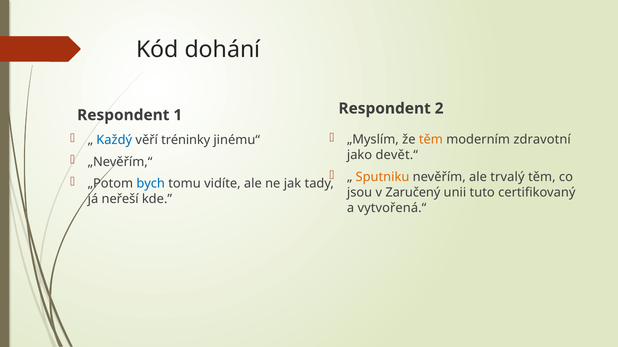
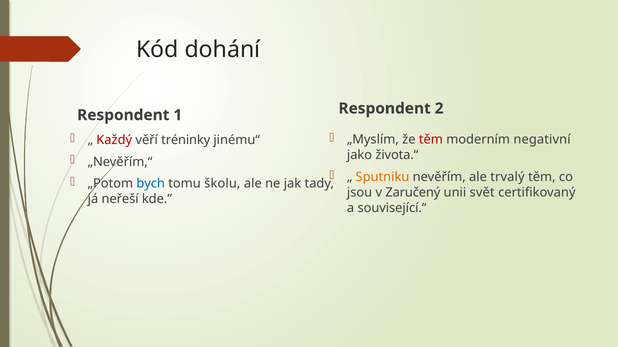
těm at (431, 140) colour: orange -> red
zdravotní: zdravotní -> negativní
Každý colour: blue -> red
devět.“: devět.“ -> života.“
vidíte: vidíte -> školu
tuto: tuto -> svět
vytvořená.“: vytvořená.“ -> související.“
